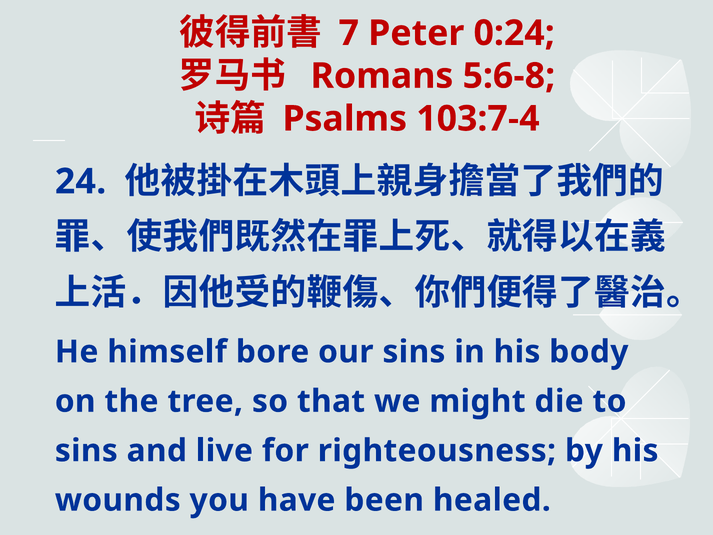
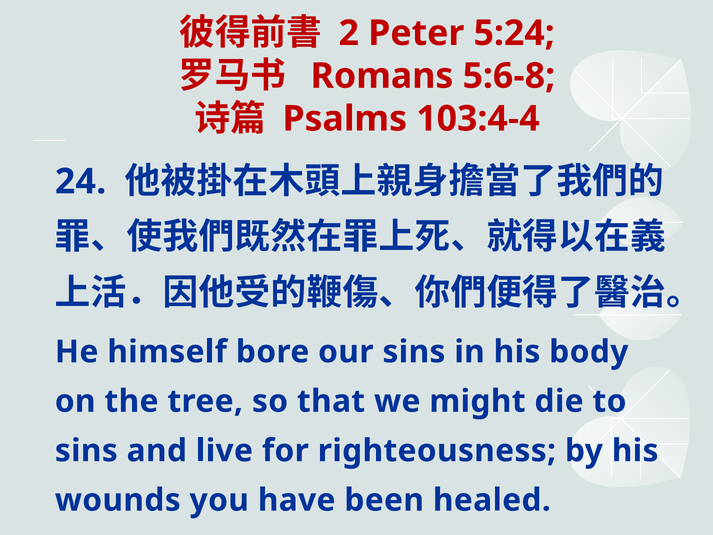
7: 7 -> 2
0:24: 0:24 -> 5:24
103:7-4: 103:7-4 -> 103:4-4
